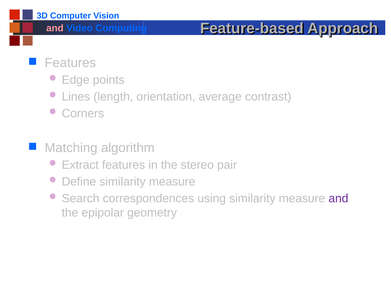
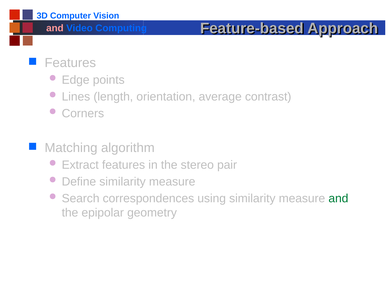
and at (338, 199) colour: purple -> green
